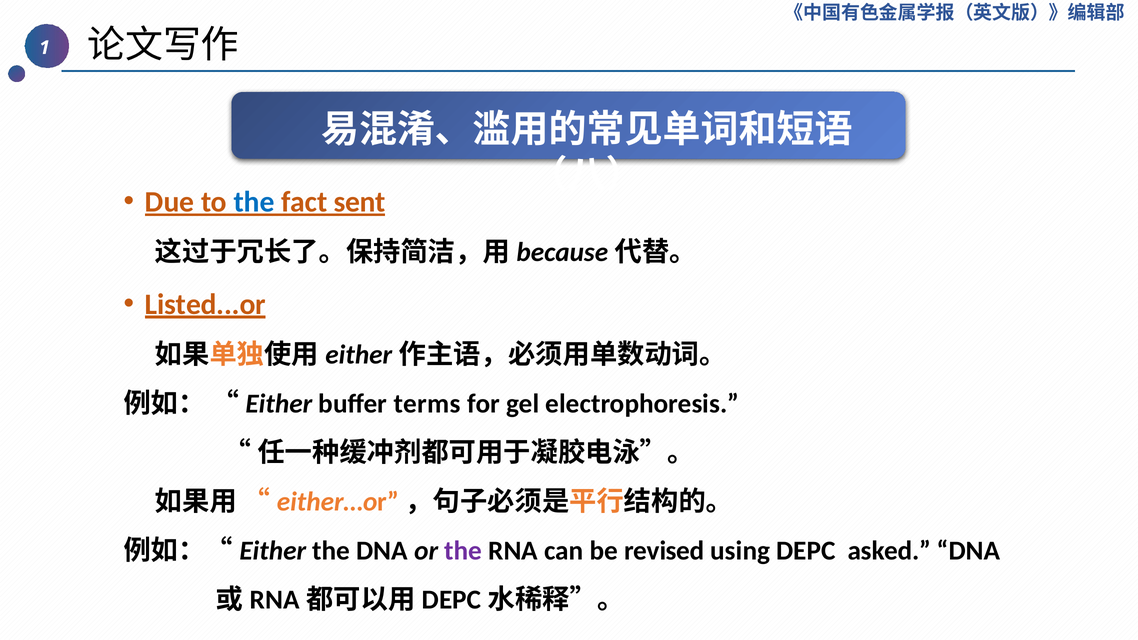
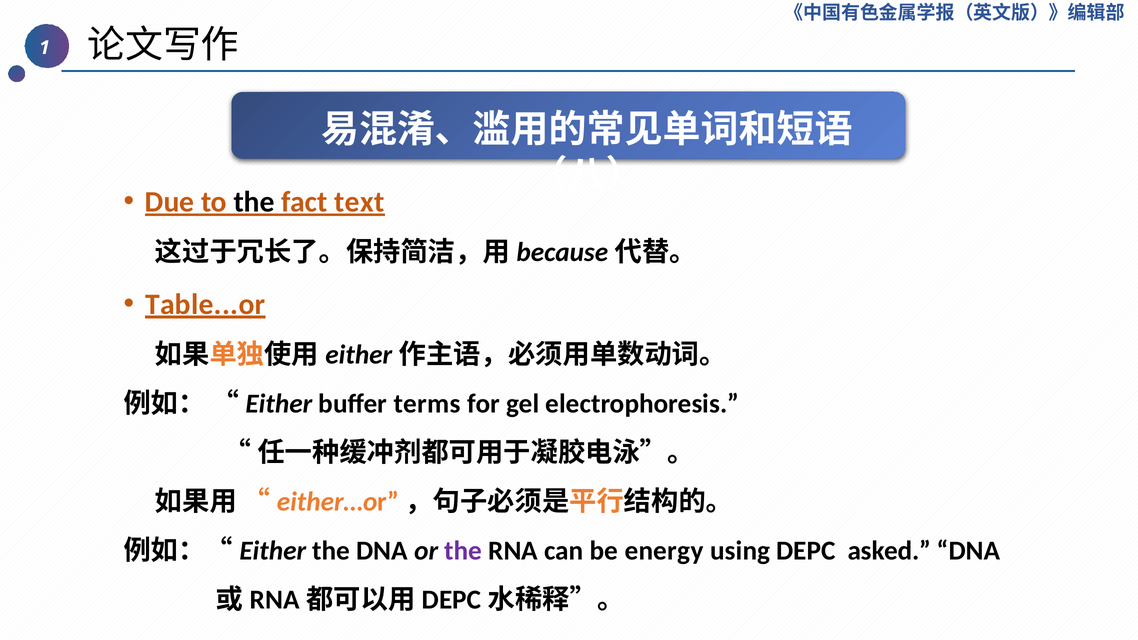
the at (254, 202) colour: blue -> black
sent: sent -> text
Listed...or: Listed...or -> Table...or
revised: revised -> energy
